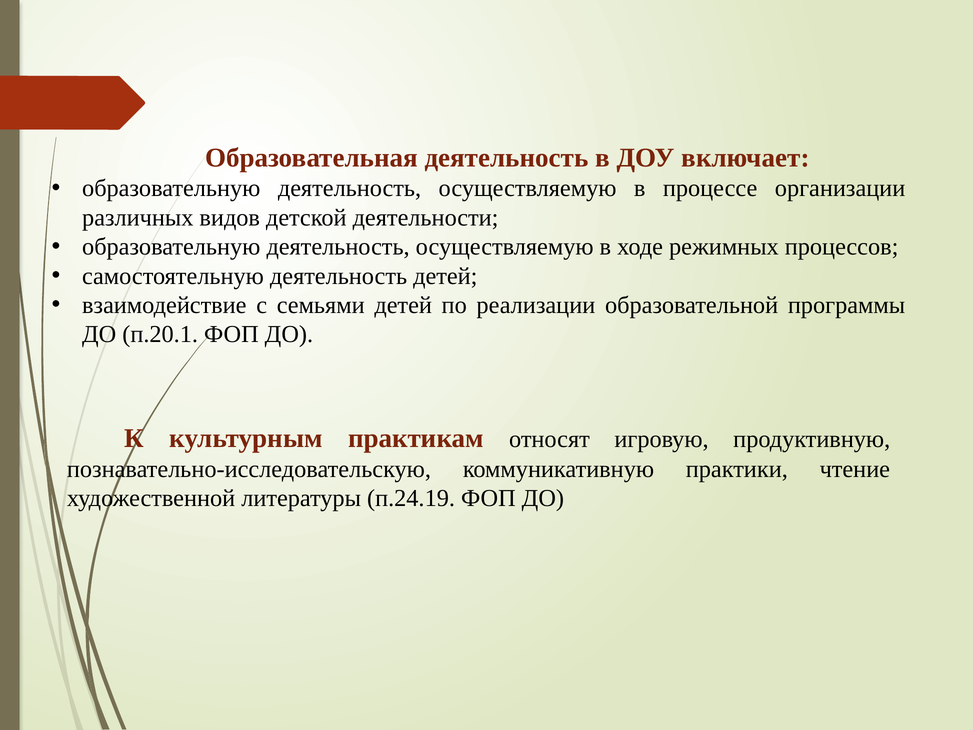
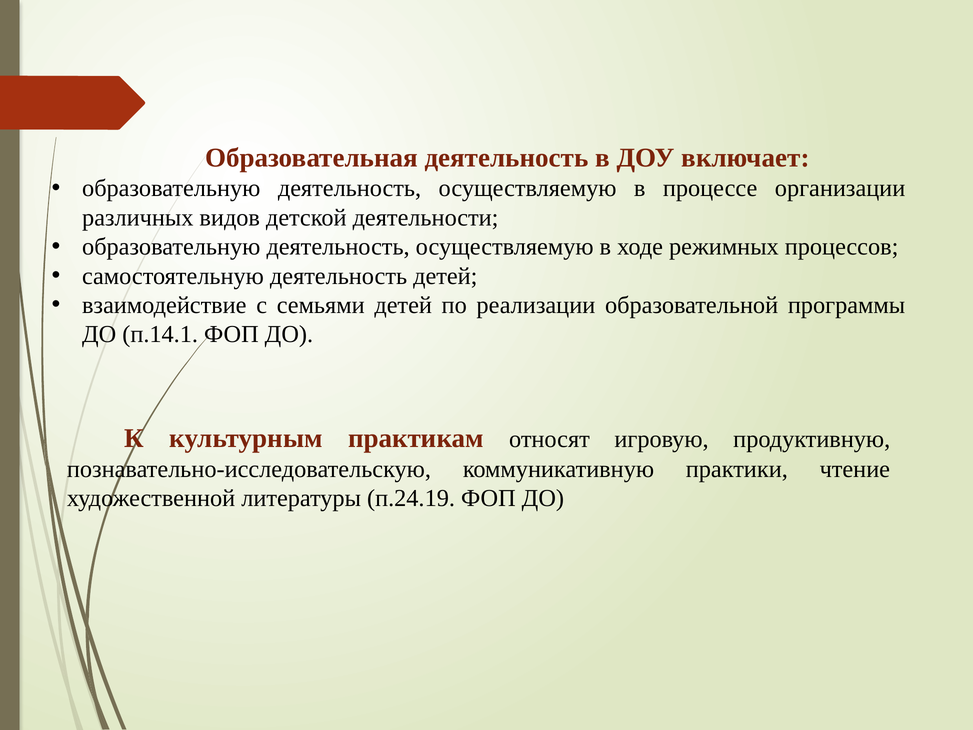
п.20.1: п.20.1 -> п.14.1
